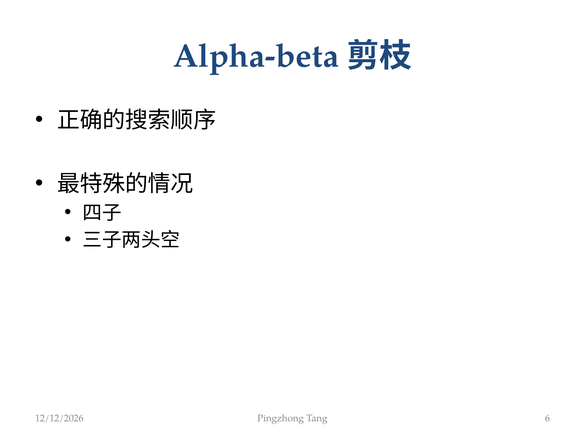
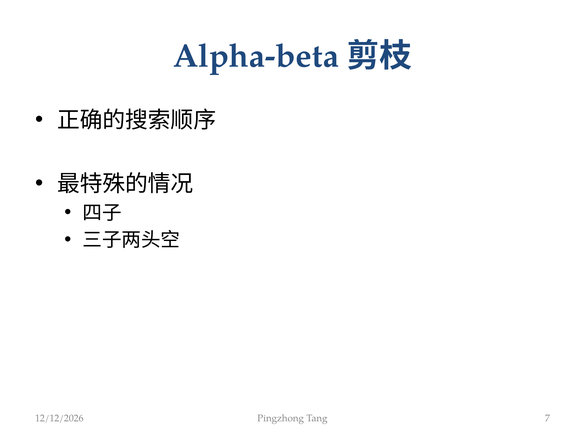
6: 6 -> 7
